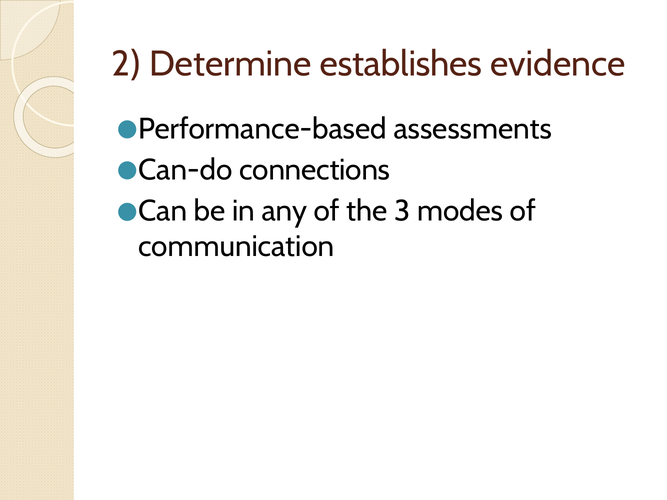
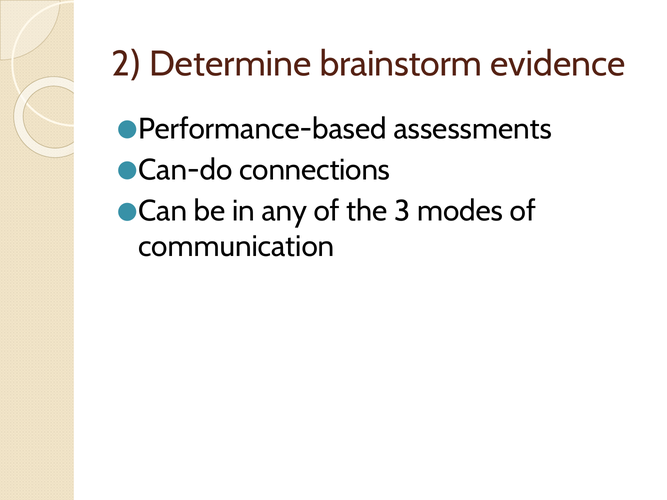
establishes: establishes -> brainstorm
